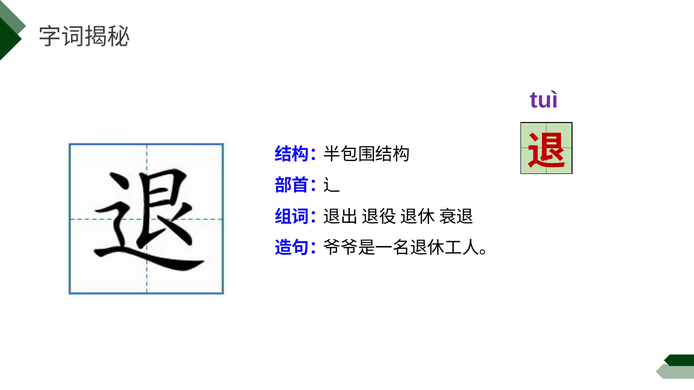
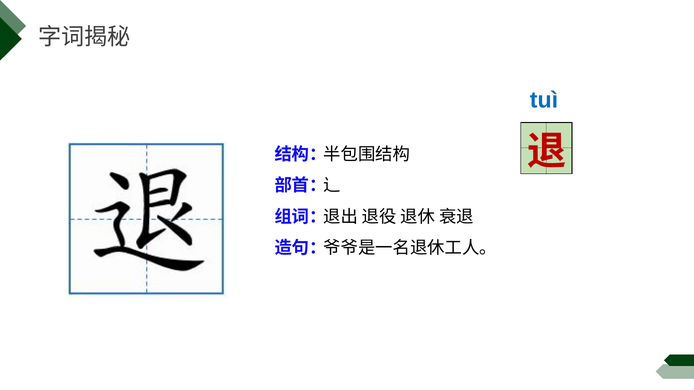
tuì colour: purple -> blue
